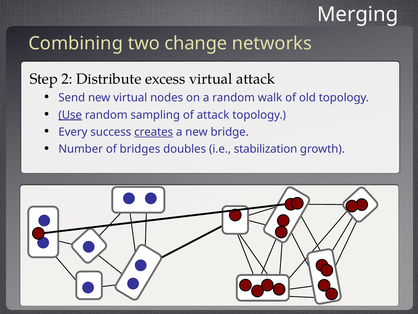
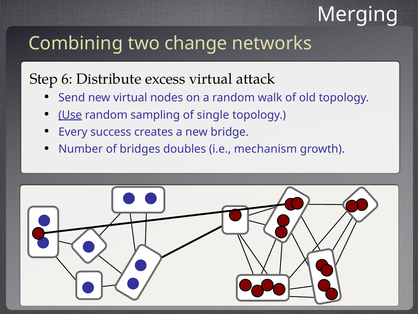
2: 2 -> 6
of attack: attack -> single
creates underline: present -> none
stabilization: stabilization -> mechanism
